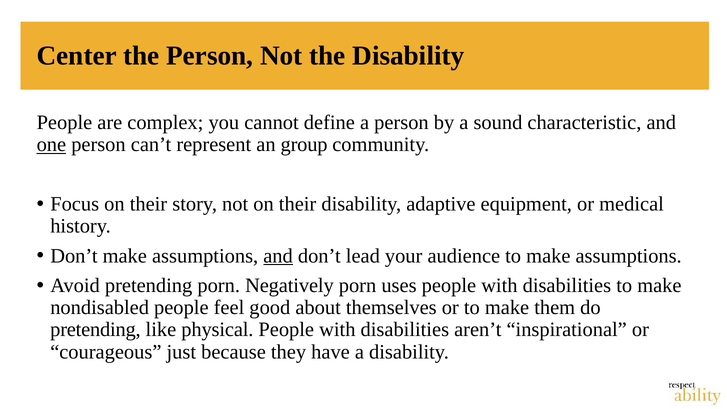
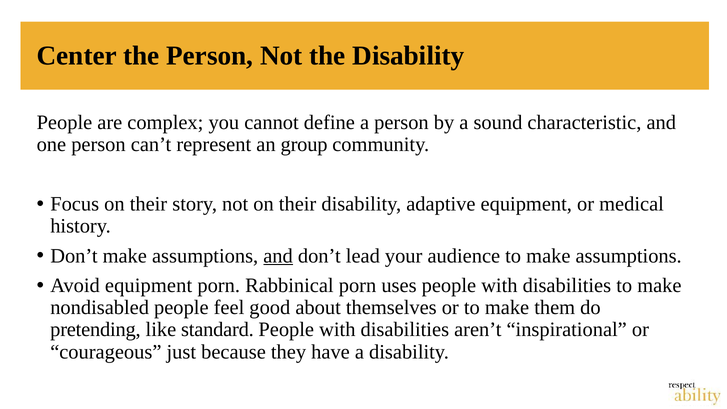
one underline: present -> none
Avoid pretending: pretending -> equipment
Negatively: Negatively -> Rabbinical
physical: physical -> standard
